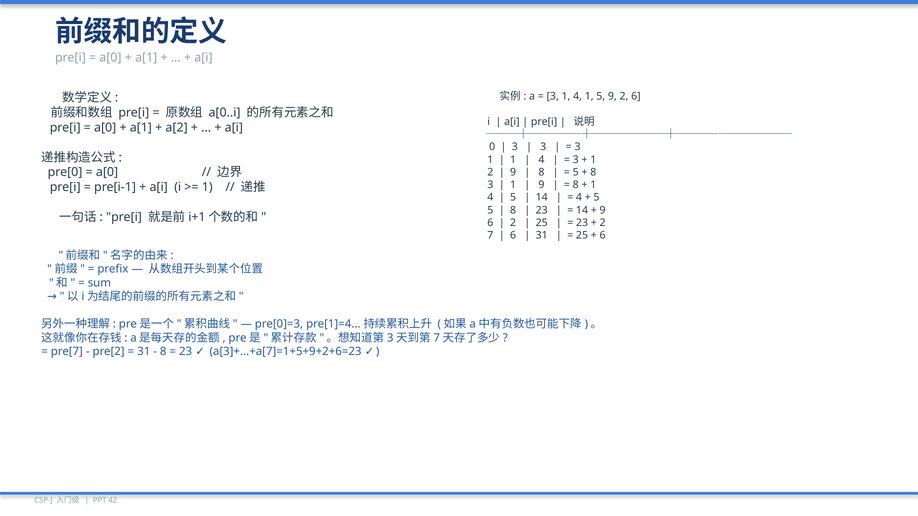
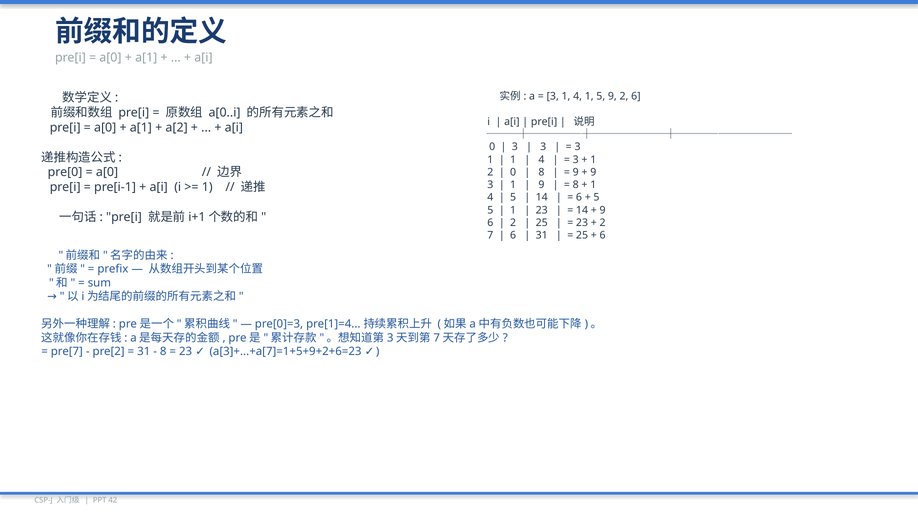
9 at (513, 172): 9 -> 0
5 at (576, 172): 5 -> 9
8 at (593, 172): 8 -> 9
4 at (579, 198): 4 -> 6
8 at (513, 210): 8 -> 1
